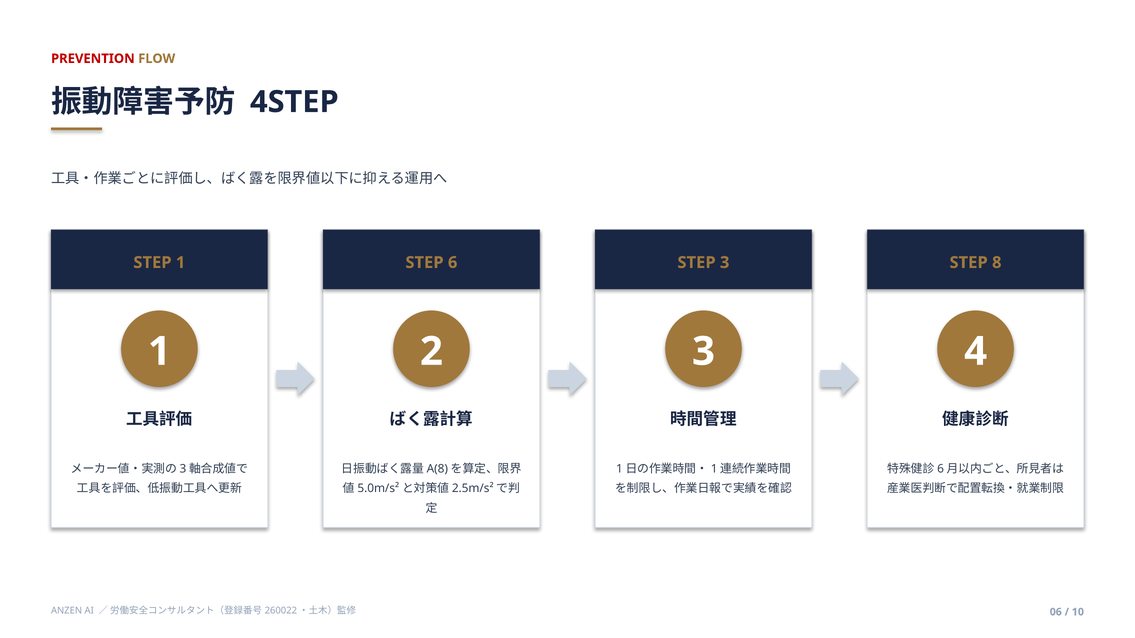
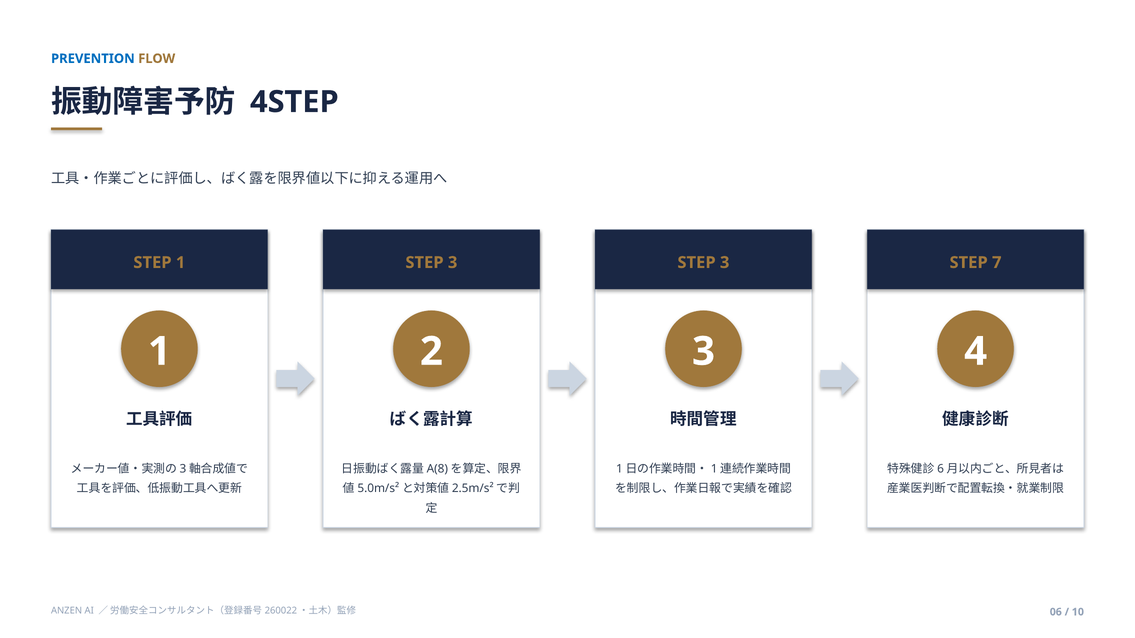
PREVENTION colour: red -> blue
6 at (453, 263): 6 -> 3
8: 8 -> 7
